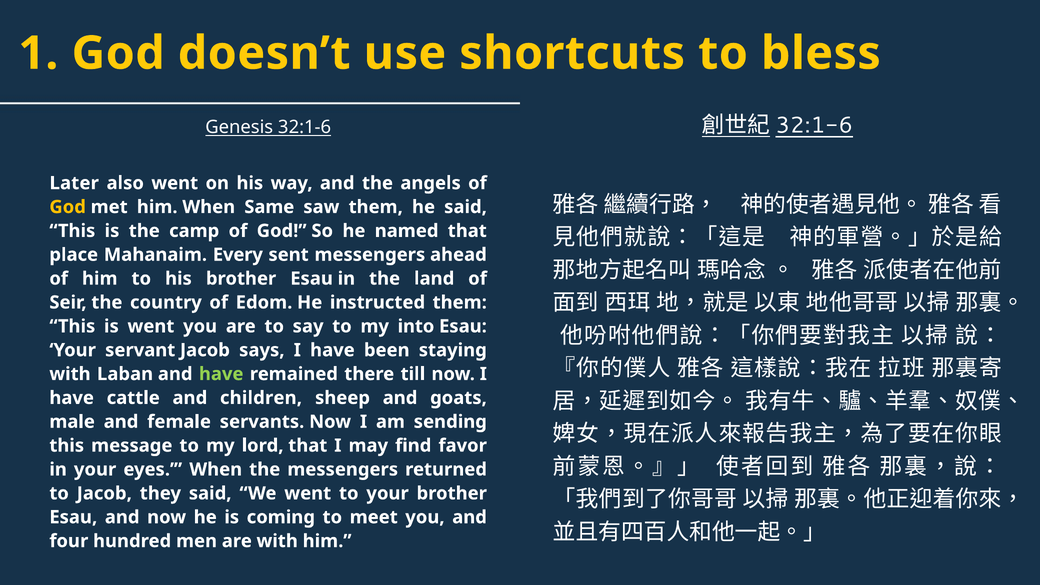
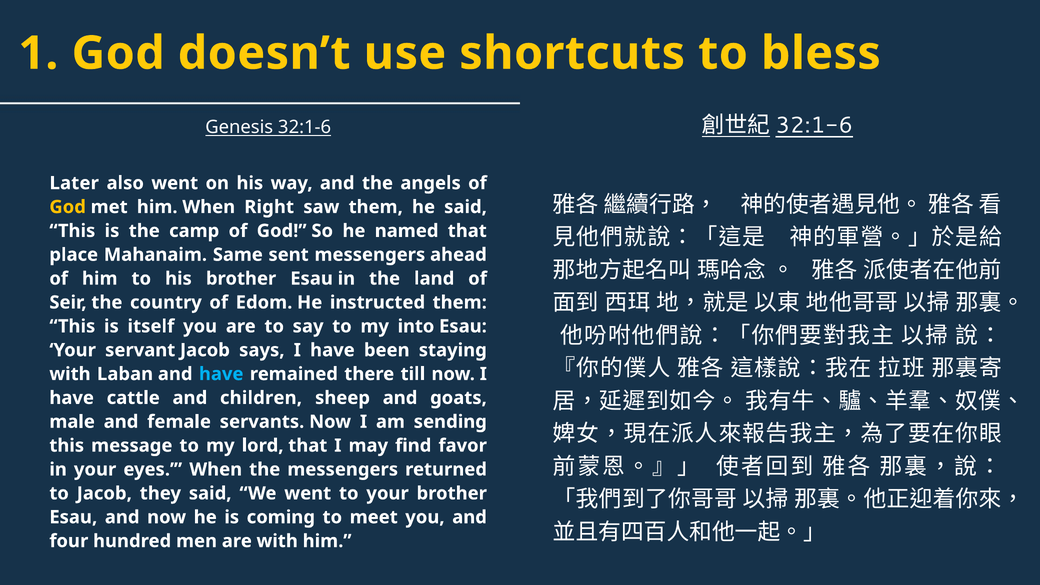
Same: Same -> Right
Every: Every -> Same
is went: went -> itself
have at (221, 374) colour: light green -> light blue
